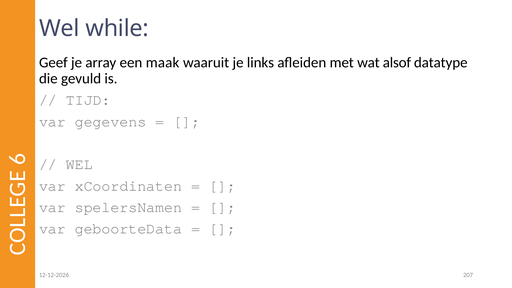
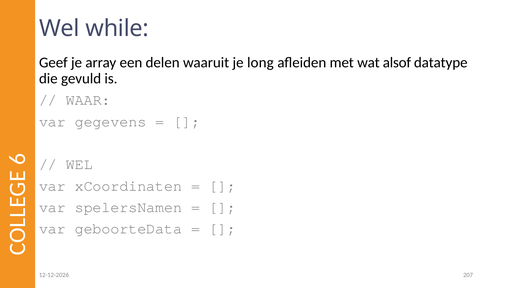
maak: maak -> delen
links: links -> long
TIJD: TIJD -> WAAR
